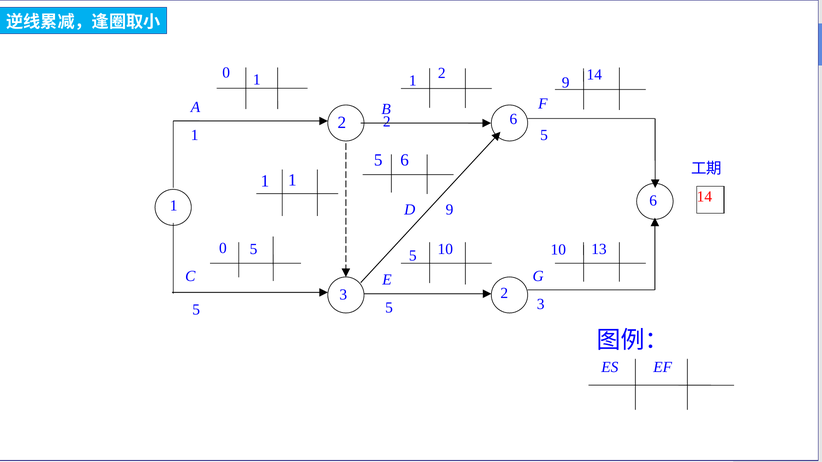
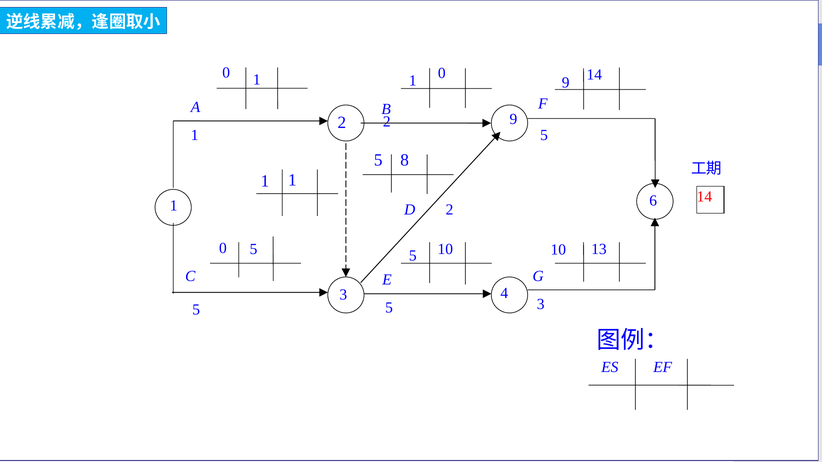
0 2: 2 -> 0
2 6: 6 -> 9
6 at (405, 160): 6 -> 8
D 9: 9 -> 2
3 2: 2 -> 4
